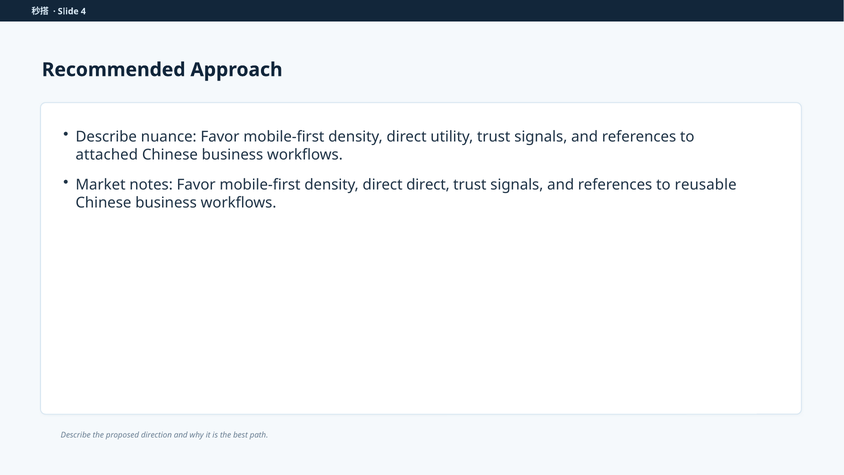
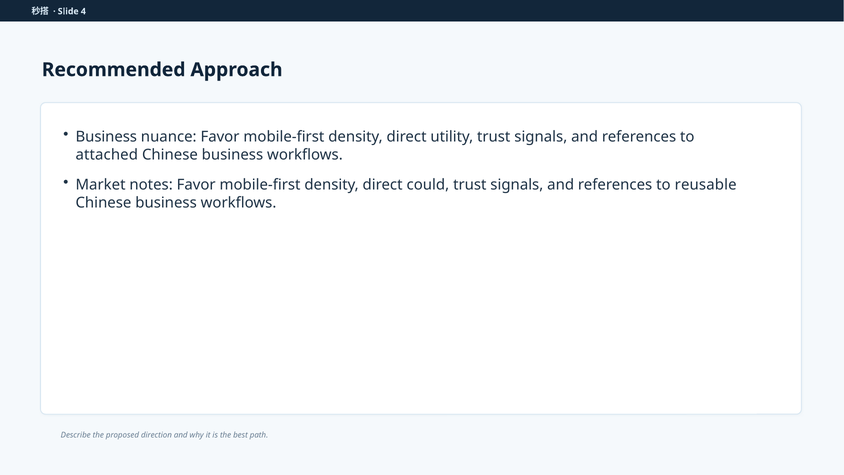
Describe at (106, 137): Describe -> Business
direct direct: direct -> could
